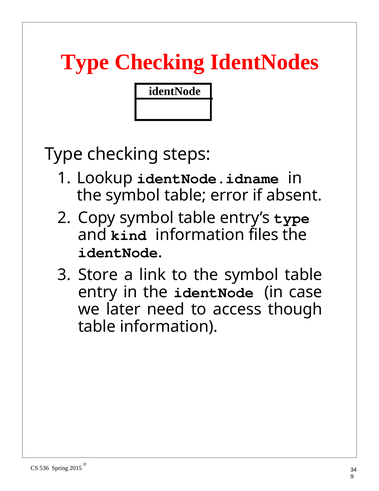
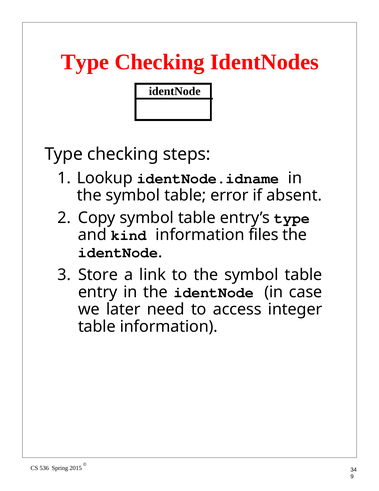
though: though -> integer
